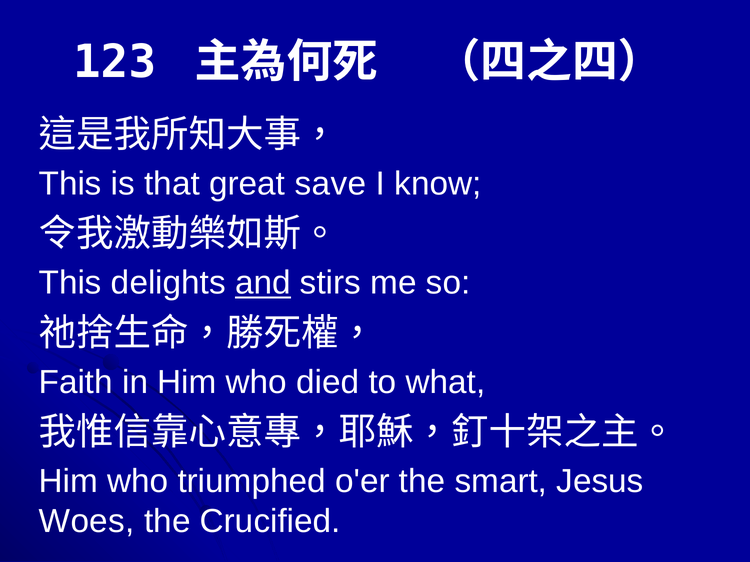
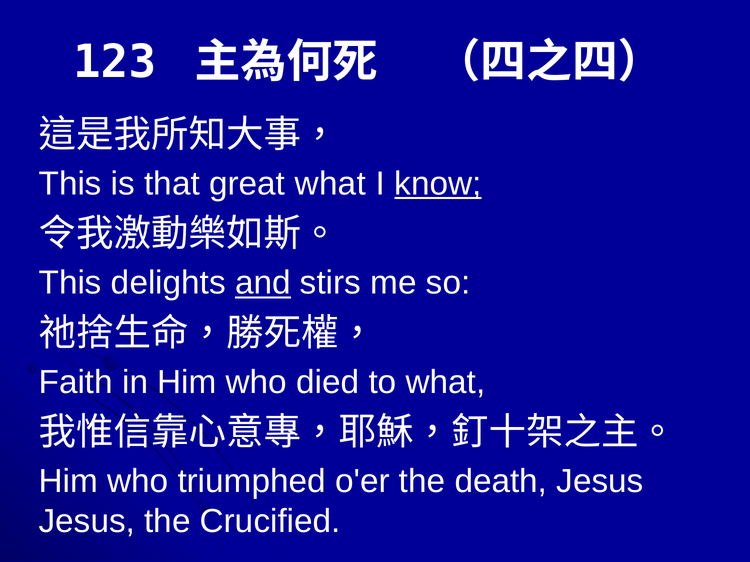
great save: save -> what
know underline: none -> present
smart: smart -> death
Woes at (87, 522): Woes -> Jesus
